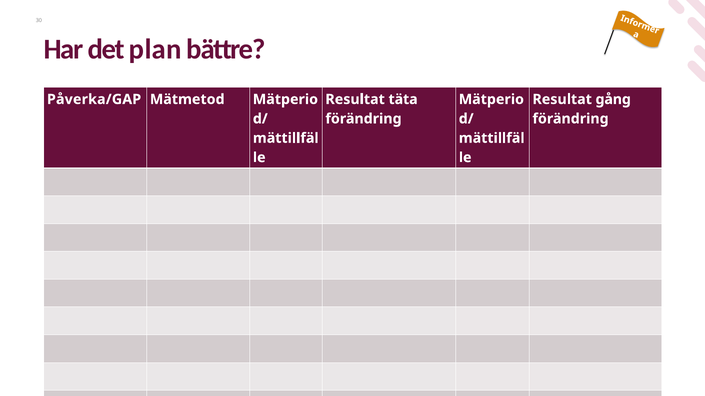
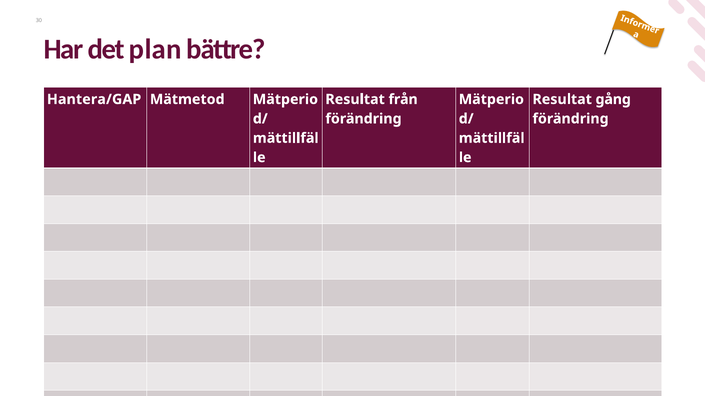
Påverka/GAP: Påverka/GAP -> Hantera/GAP
täta: täta -> från
